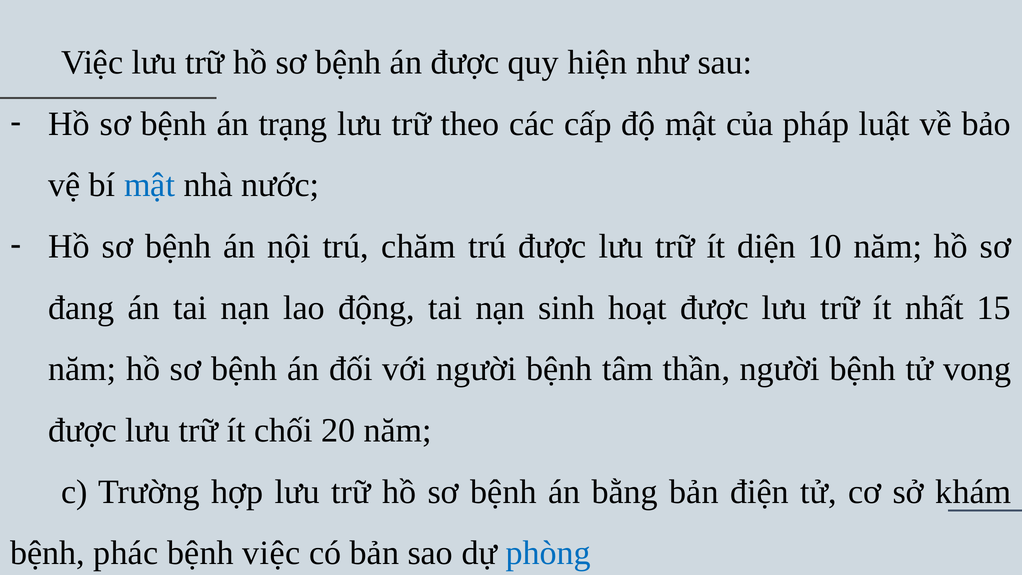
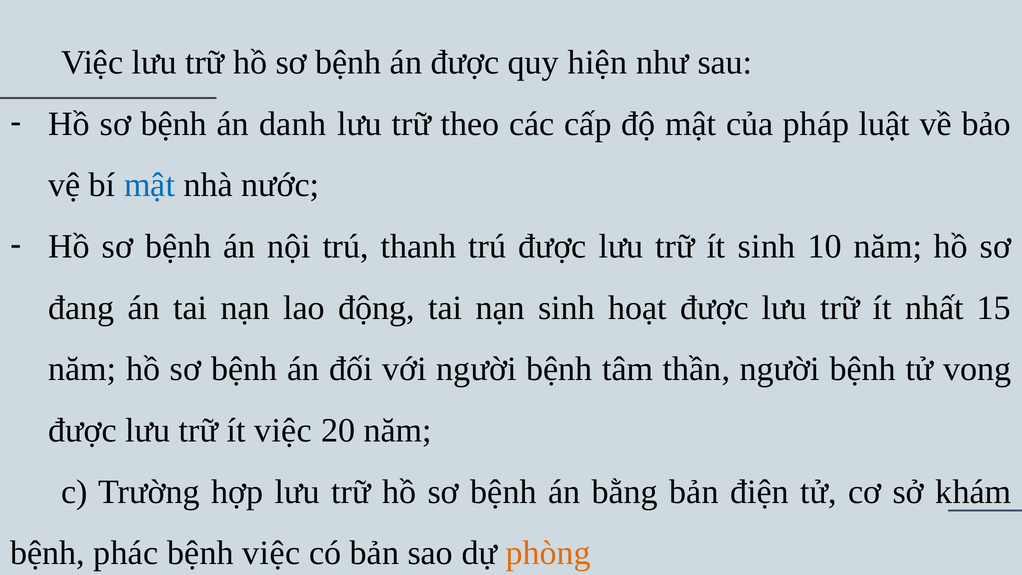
trạng: trạng -> danh
chăm: chăm -> thanh
ít diện: diện -> sinh
ít chối: chối -> việc
phòng colour: blue -> orange
